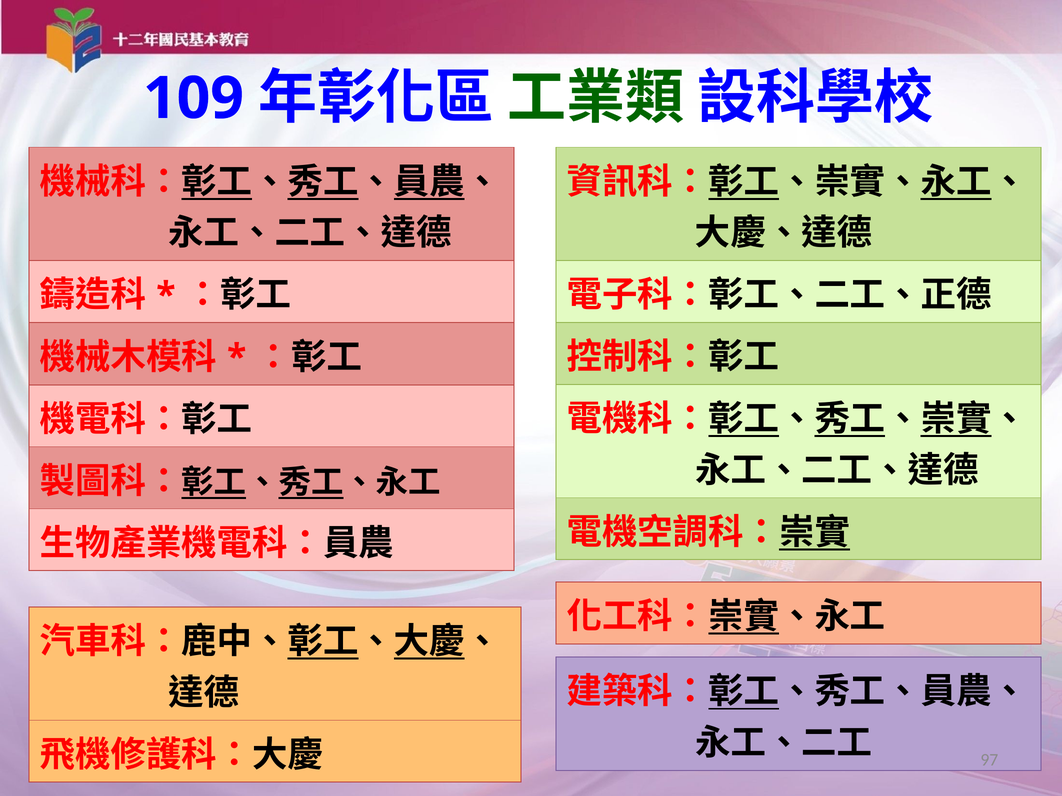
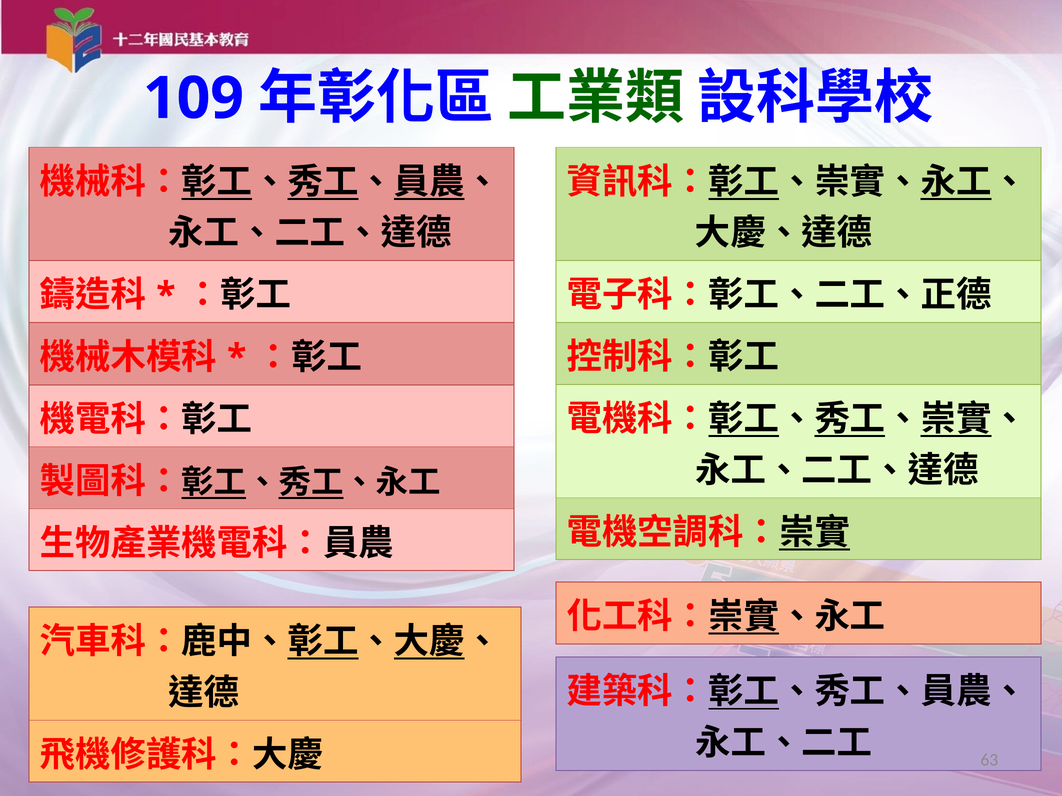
97: 97 -> 63
